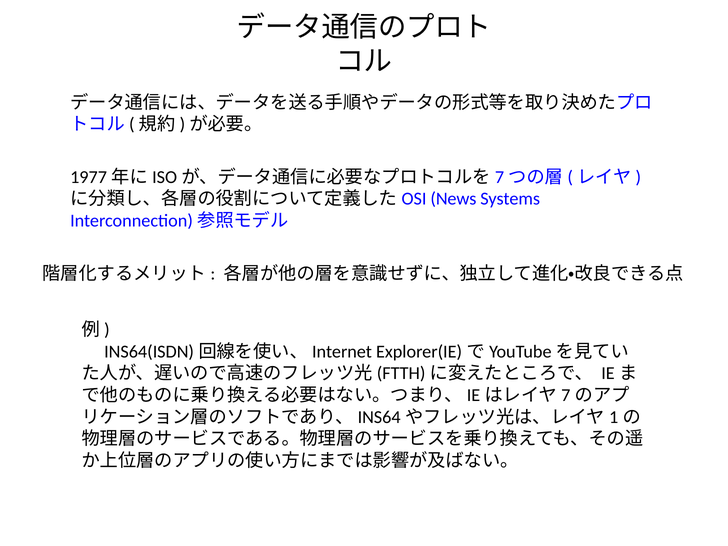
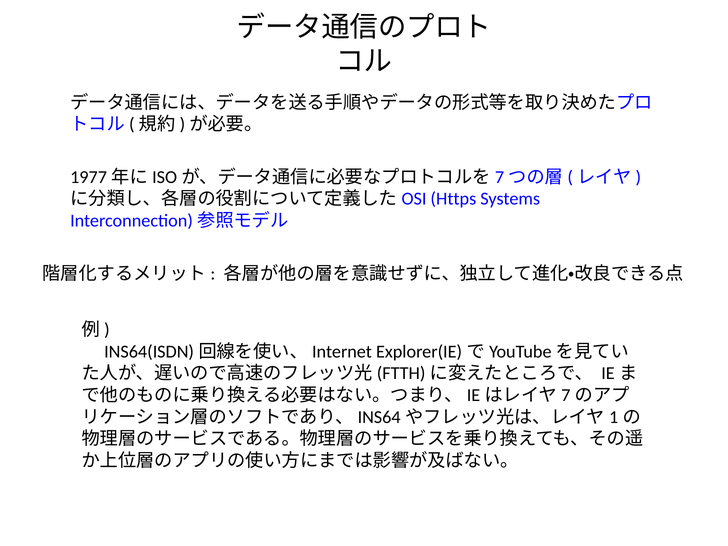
News: News -> Https
